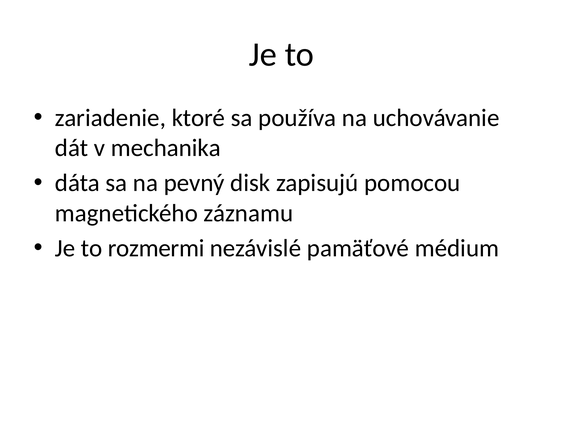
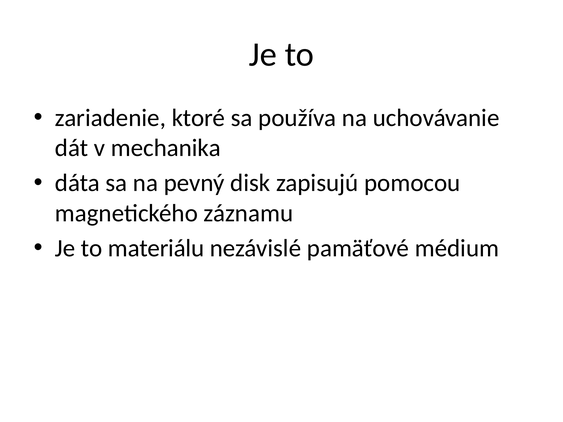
rozmermi: rozmermi -> materiálu
